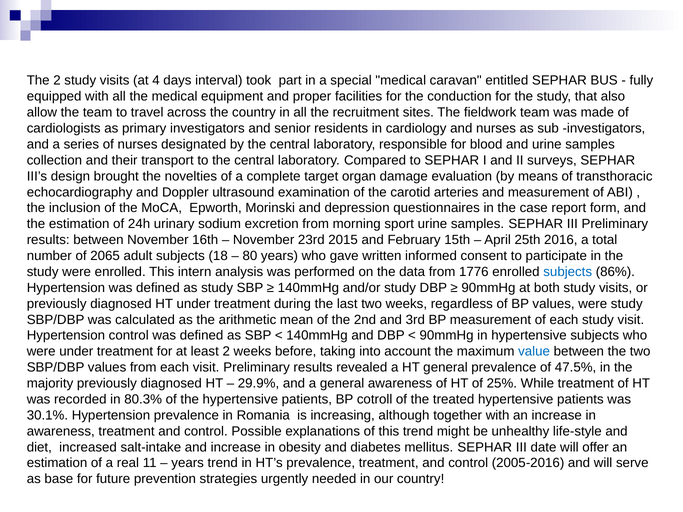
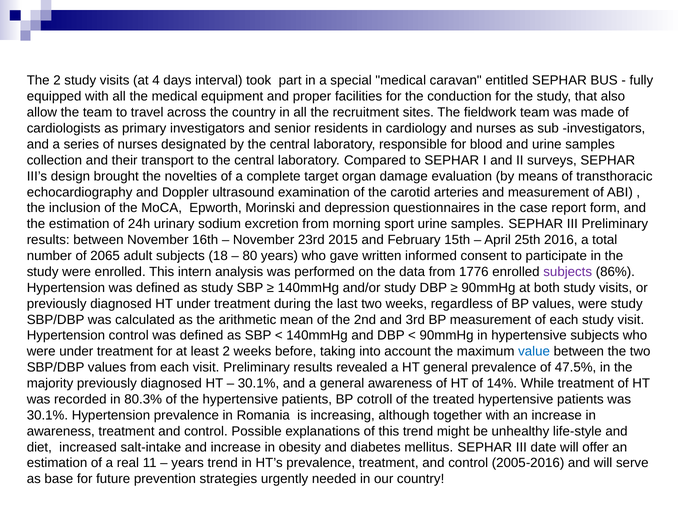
subjects at (568, 272) colour: blue -> purple
29.9% at (259, 384): 29.9% -> 30.1%
25%: 25% -> 14%
